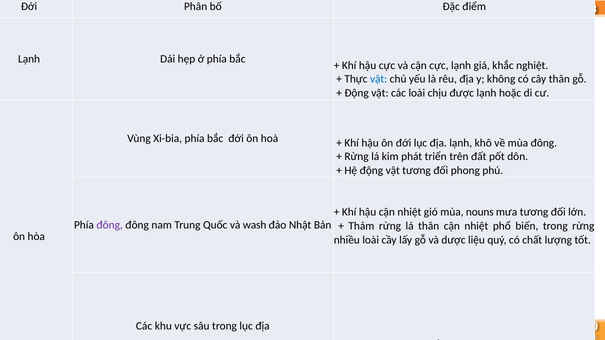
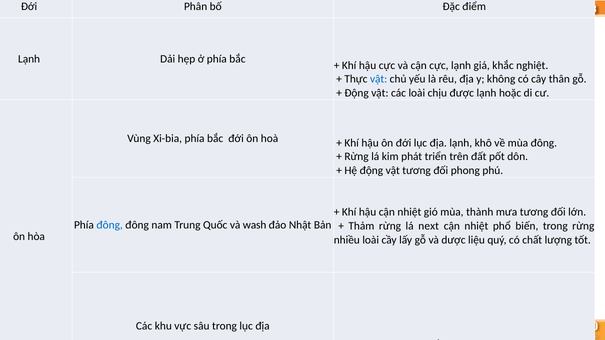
nhiệt gió mùa nouns: nouns -> thành
đông at (110, 225) colour: purple -> blue
lá thân: thân -> next
